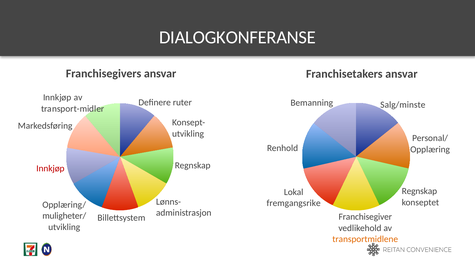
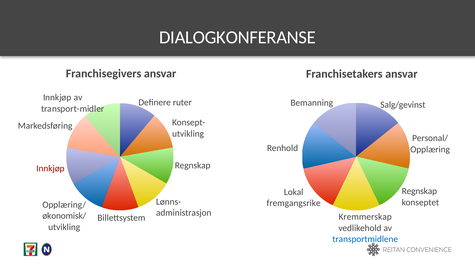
Salg/minste: Salg/minste -> Salg/gevinst
muligheter/: muligheter/ -> økonomisk/
Franchisegiver: Franchisegiver -> Kremmerskap
transportmidlene colour: orange -> blue
